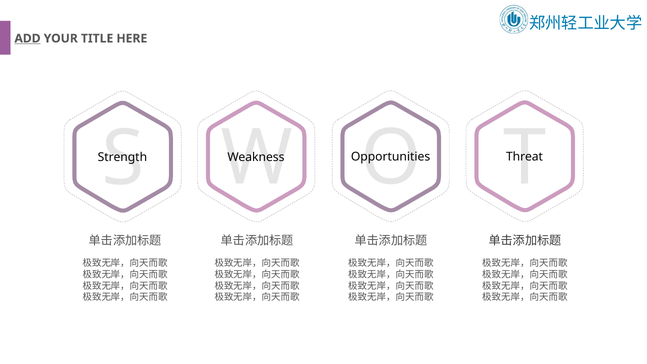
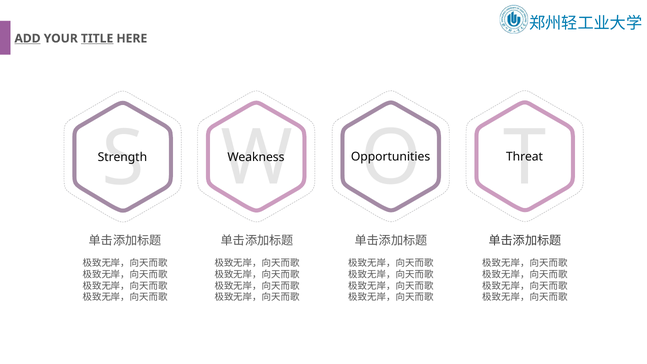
TITLE underline: none -> present
